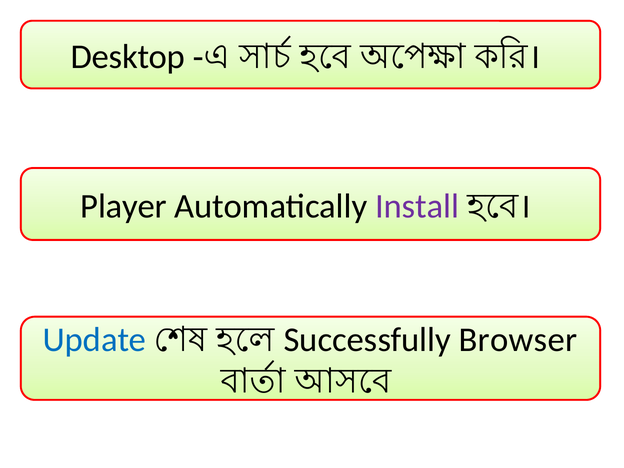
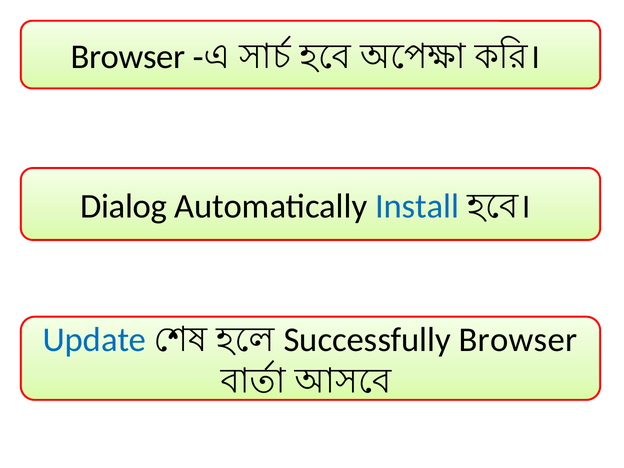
Desktop at (128, 57): Desktop -> Browser
Player: Player -> Dialog
Install colour: purple -> blue
